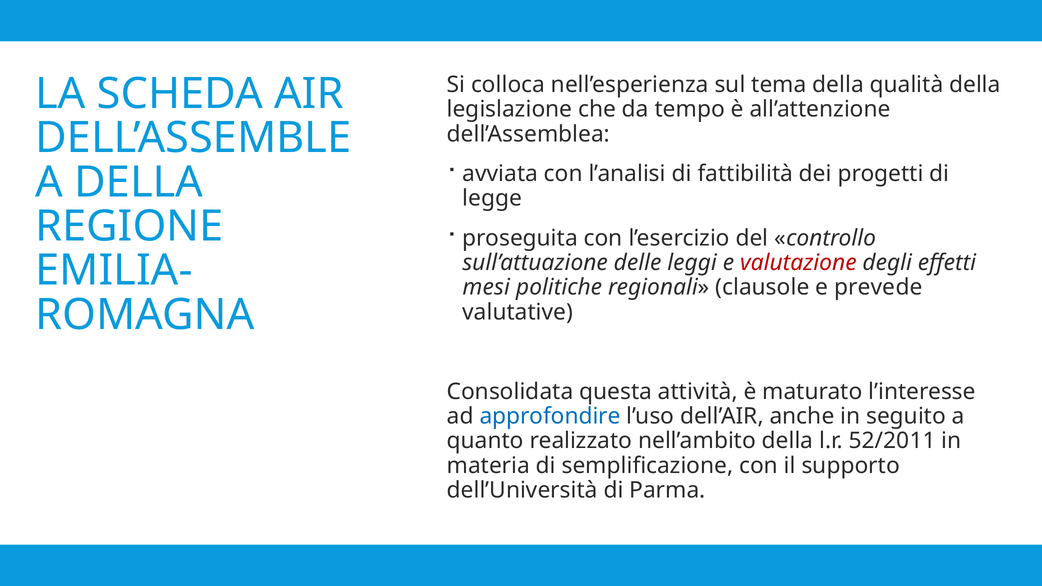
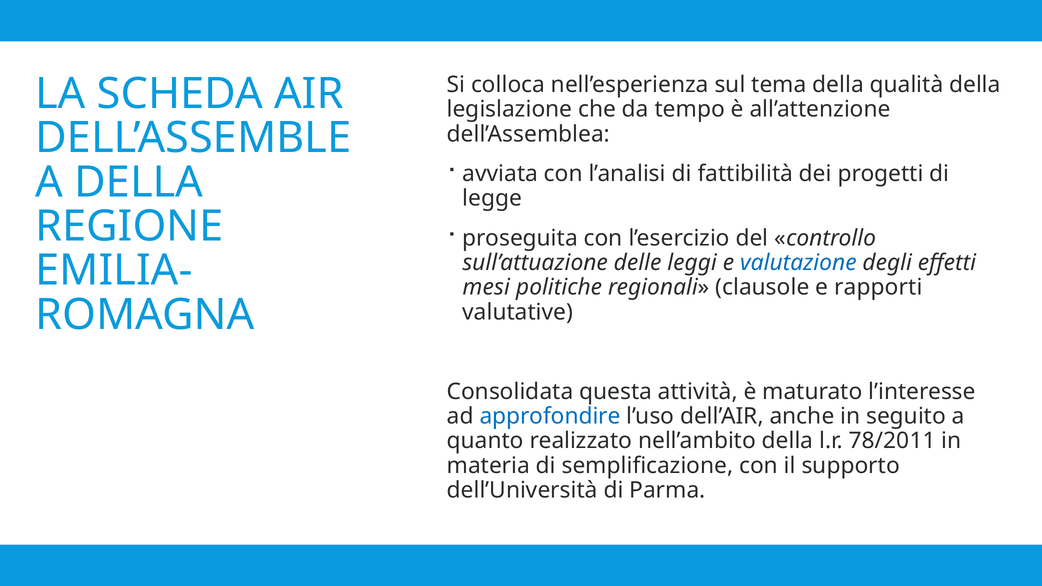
valutazione colour: red -> blue
prevede: prevede -> rapporti
52/2011: 52/2011 -> 78/2011
